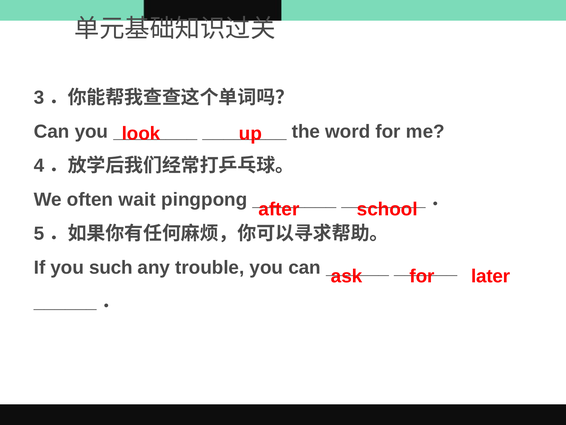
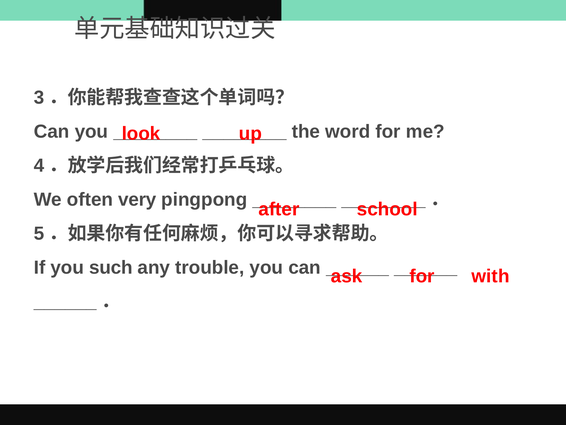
wait: wait -> very
later: later -> with
